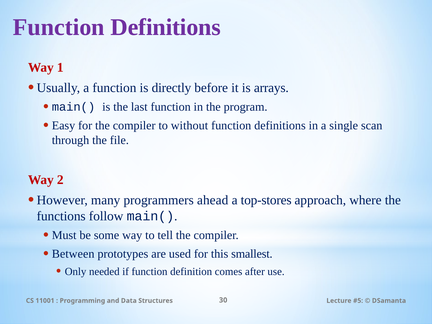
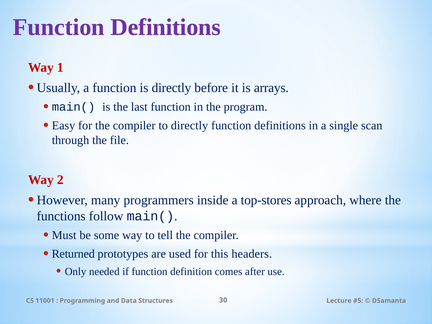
to without: without -> directly
ahead: ahead -> inside
Between: Between -> Returned
smallest: smallest -> headers
